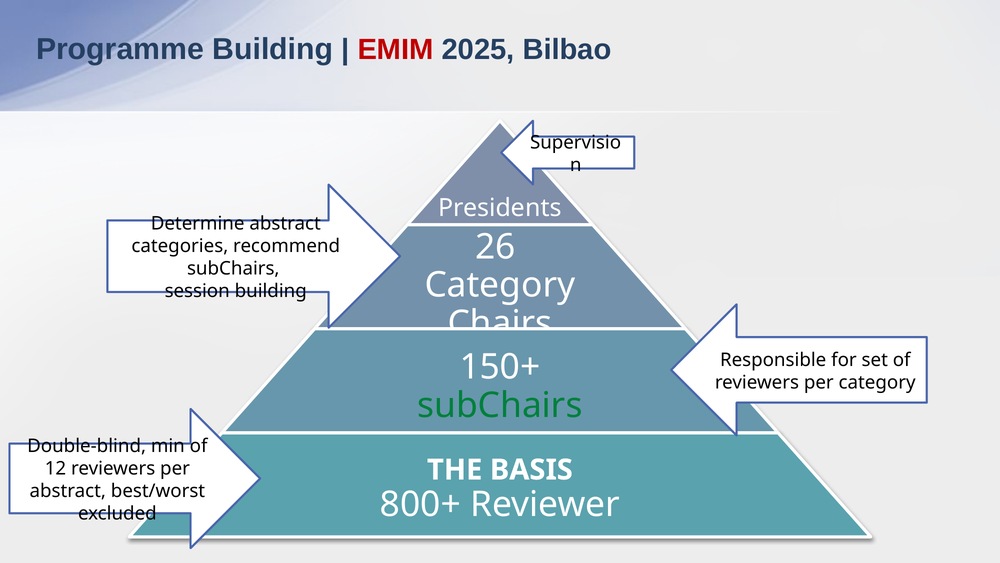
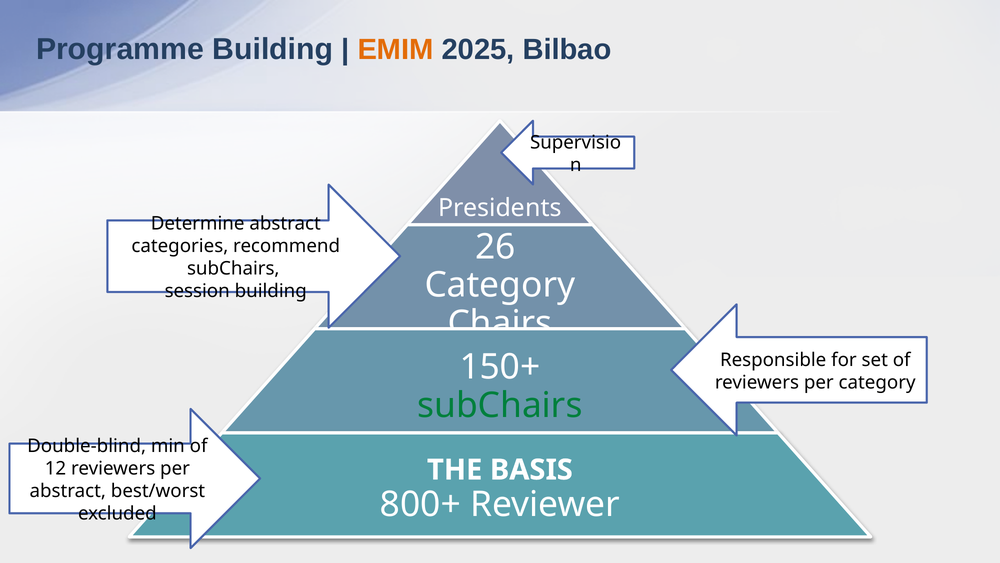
EMIM colour: red -> orange
